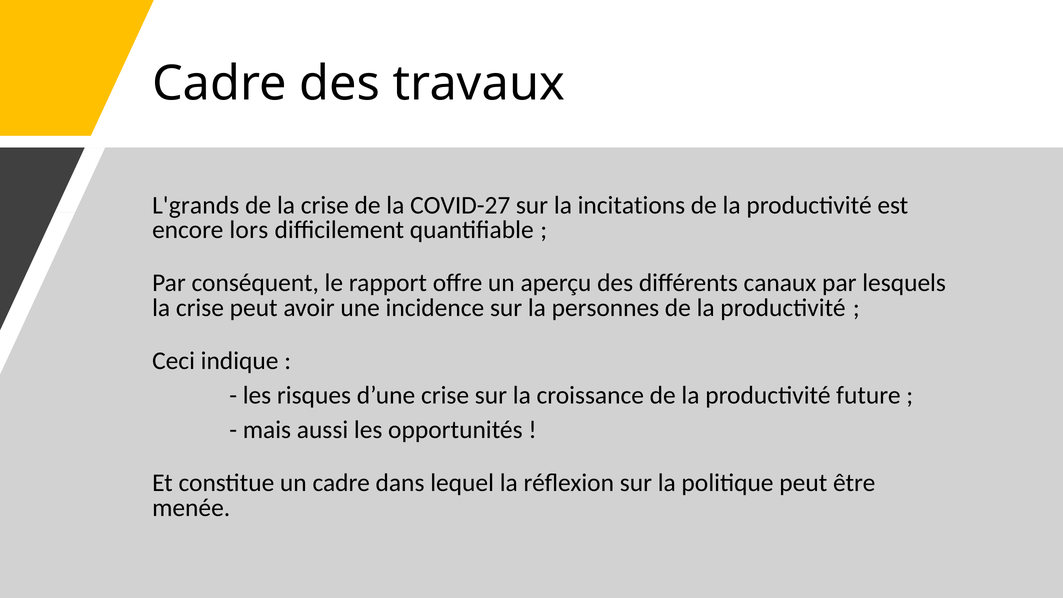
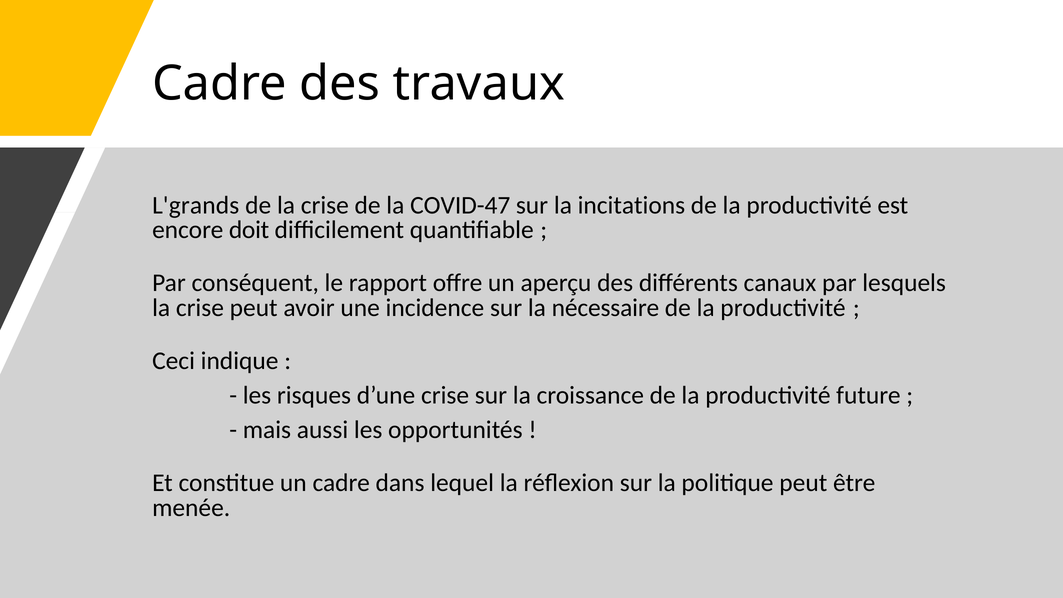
COVID-27: COVID-27 -> COVID-47
lors: lors -> doit
personnes: personnes -> nécessaire
